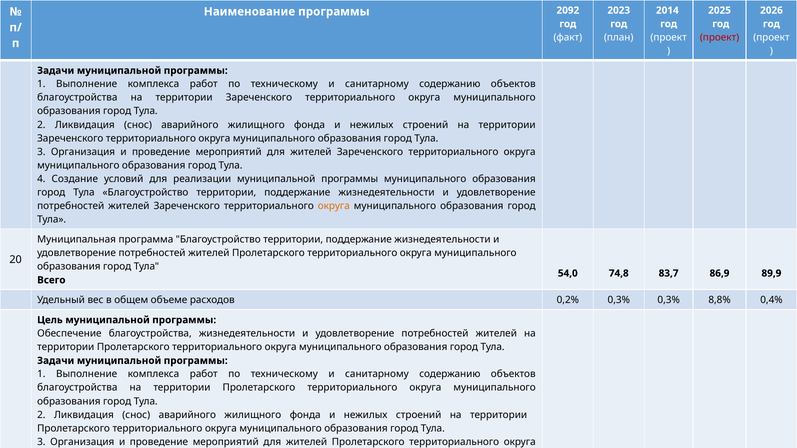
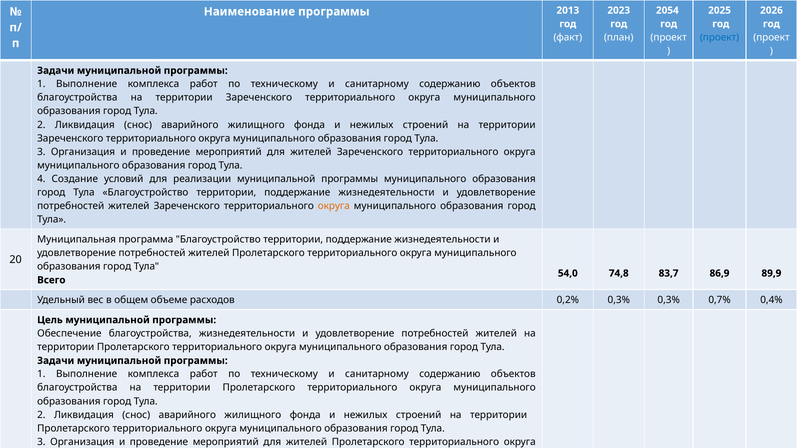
2014: 2014 -> 2054
2092: 2092 -> 2013
проект at (720, 37) colour: red -> blue
8,8%: 8,8% -> 0,7%
